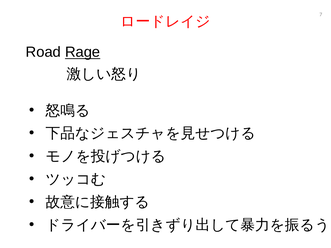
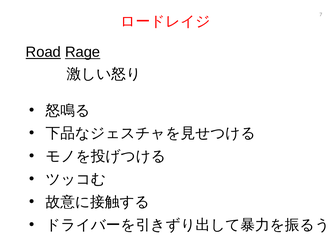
Road underline: none -> present
